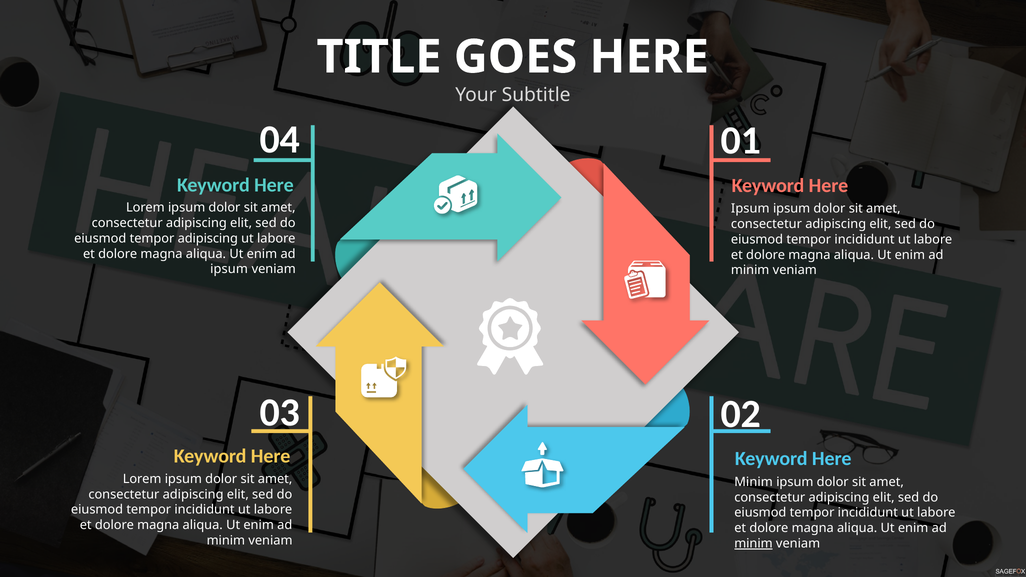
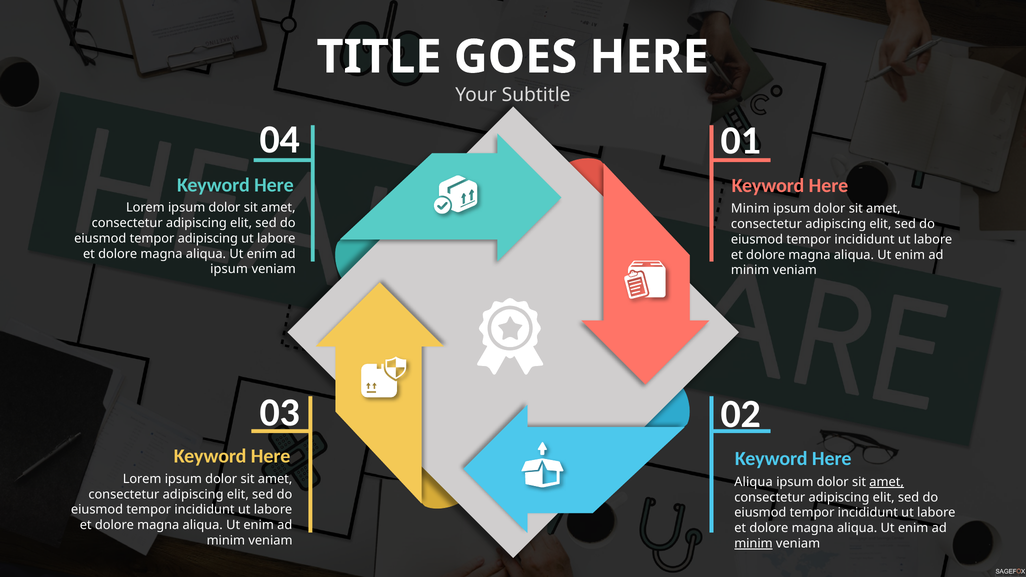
Ipsum at (750, 209): Ipsum -> Minim
Minim at (754, 482): Minim -> Aliqua
amet at (887, 482) underline: none -> present
